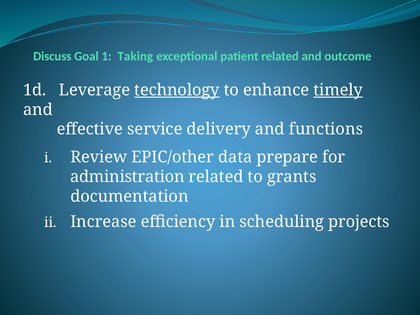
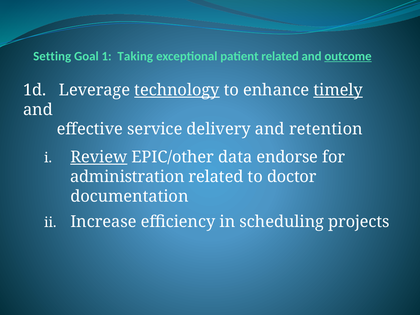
Discuss: Discuss -> Setting
outcome underline: none -> present
functions: functions -> retention
Review underline: none -> present
prepare: prepare -> endorse
grants: grants -> doctor
